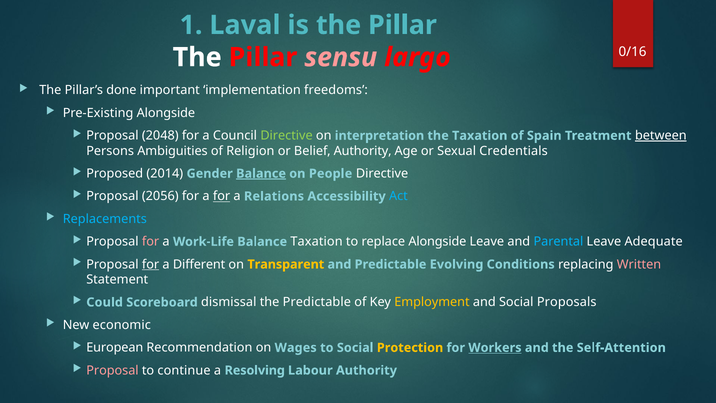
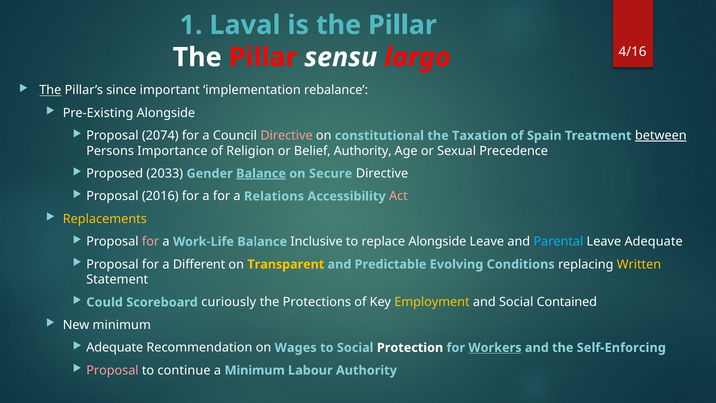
0/16: 0/16 -> 4/16
sensu colour: pink -> white
The at (50, 90) underline: none -> present
done: done -> since
freedoms: freedoms -> rebalance
2048: 2048 -> 2074
Directive at (287, 136) colour: light green -> pink
interpretation: interpretation -> constitutional
Ambiguities: Ambiguities -> Importance
Credentials: Credentials -> Precedence
2014: 2014 -> 2033
People: People -> Secure
2056: 2056 -> 2016
for at (222, 196) underline: present -> none
Act colour: light blue -> pink
Replacements colour: light blue -> yellow
Balance Taxation: Taxation -> Inclusive
for at (151, 264) underline: present -> none
Written colour: pink -> yellow
dismissal: dismissal -> curiously
the Predictable: Predictable -> Protections
Proposals: Proposals -> Contained
New economic: economic -> minimum
European at (115, 347): European -> Adequate
Protection colour: yellow -> white
Self-Attention: Self-Attention -> Self-Enforcing
a Resolving: Resolving -> Minimum
